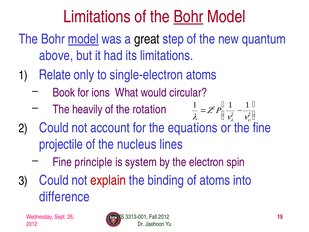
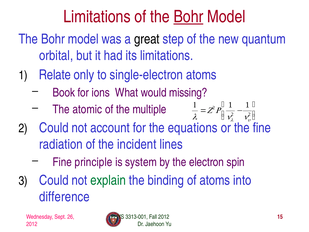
model at (83, 39) underline: present -> none
above: above -> orbital
circular: circular -> missing
heavily: heavily -> atomic
rotation: rotation -> multiple
projectile: projectile -> radiation
nucleus: nucleus -> incident
explain colour: red -> green
